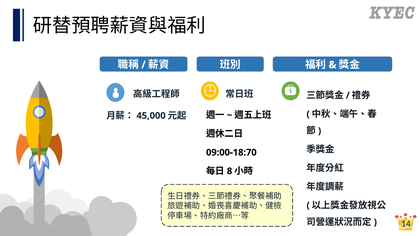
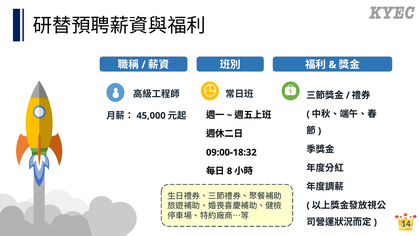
09:00-18:70: 09:00-18:70 -> 09:00-18:32
